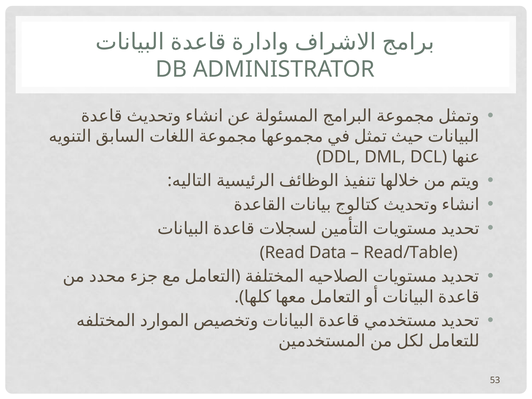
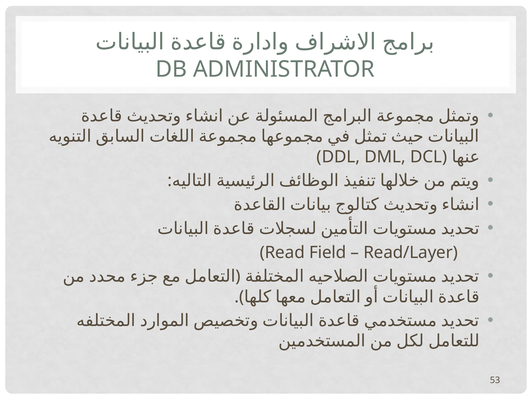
Data: Data -> Field
Read/Table: Read/Table -> Read/Layer
